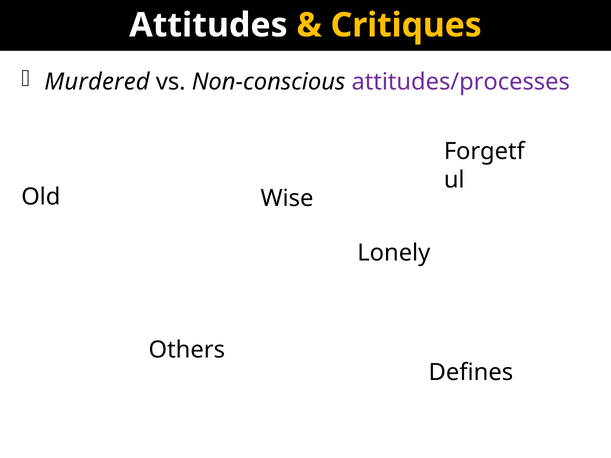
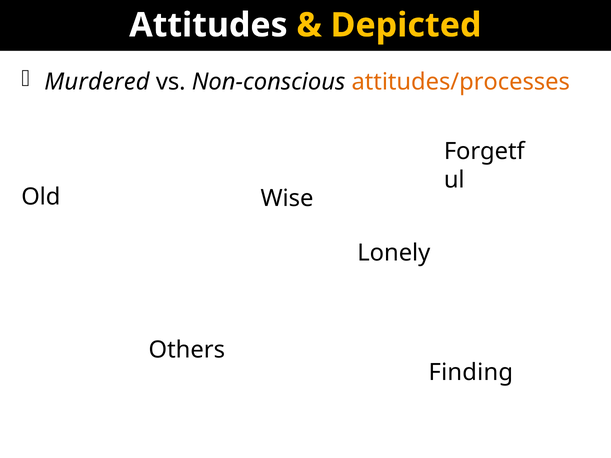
Critiques: Critiques -> Depicted
attitudes/processes colour: purple -> orange
Defines: Defines -> Finding
